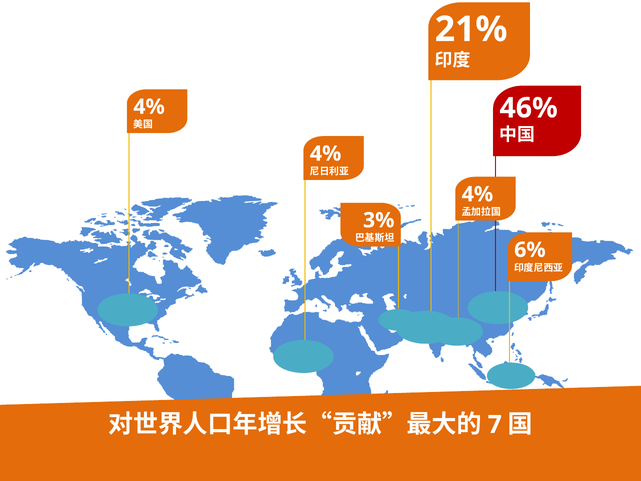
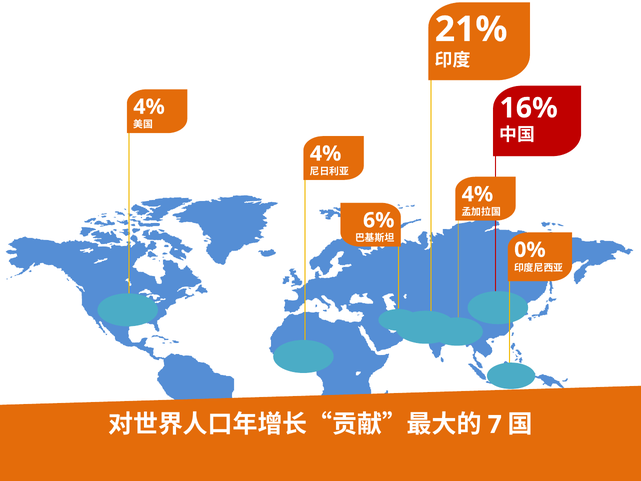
46%: 46% -> 16%
3%: 3% -> 6%
6%: 6% -> 0%
